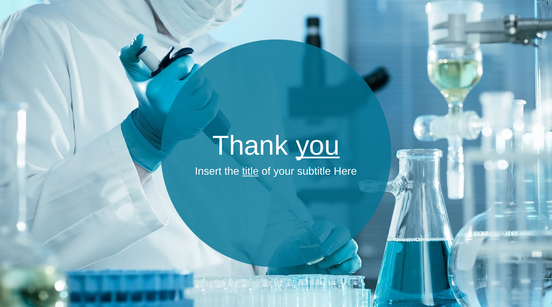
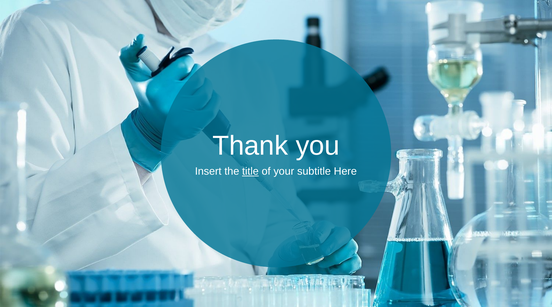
you underline: present -> none
